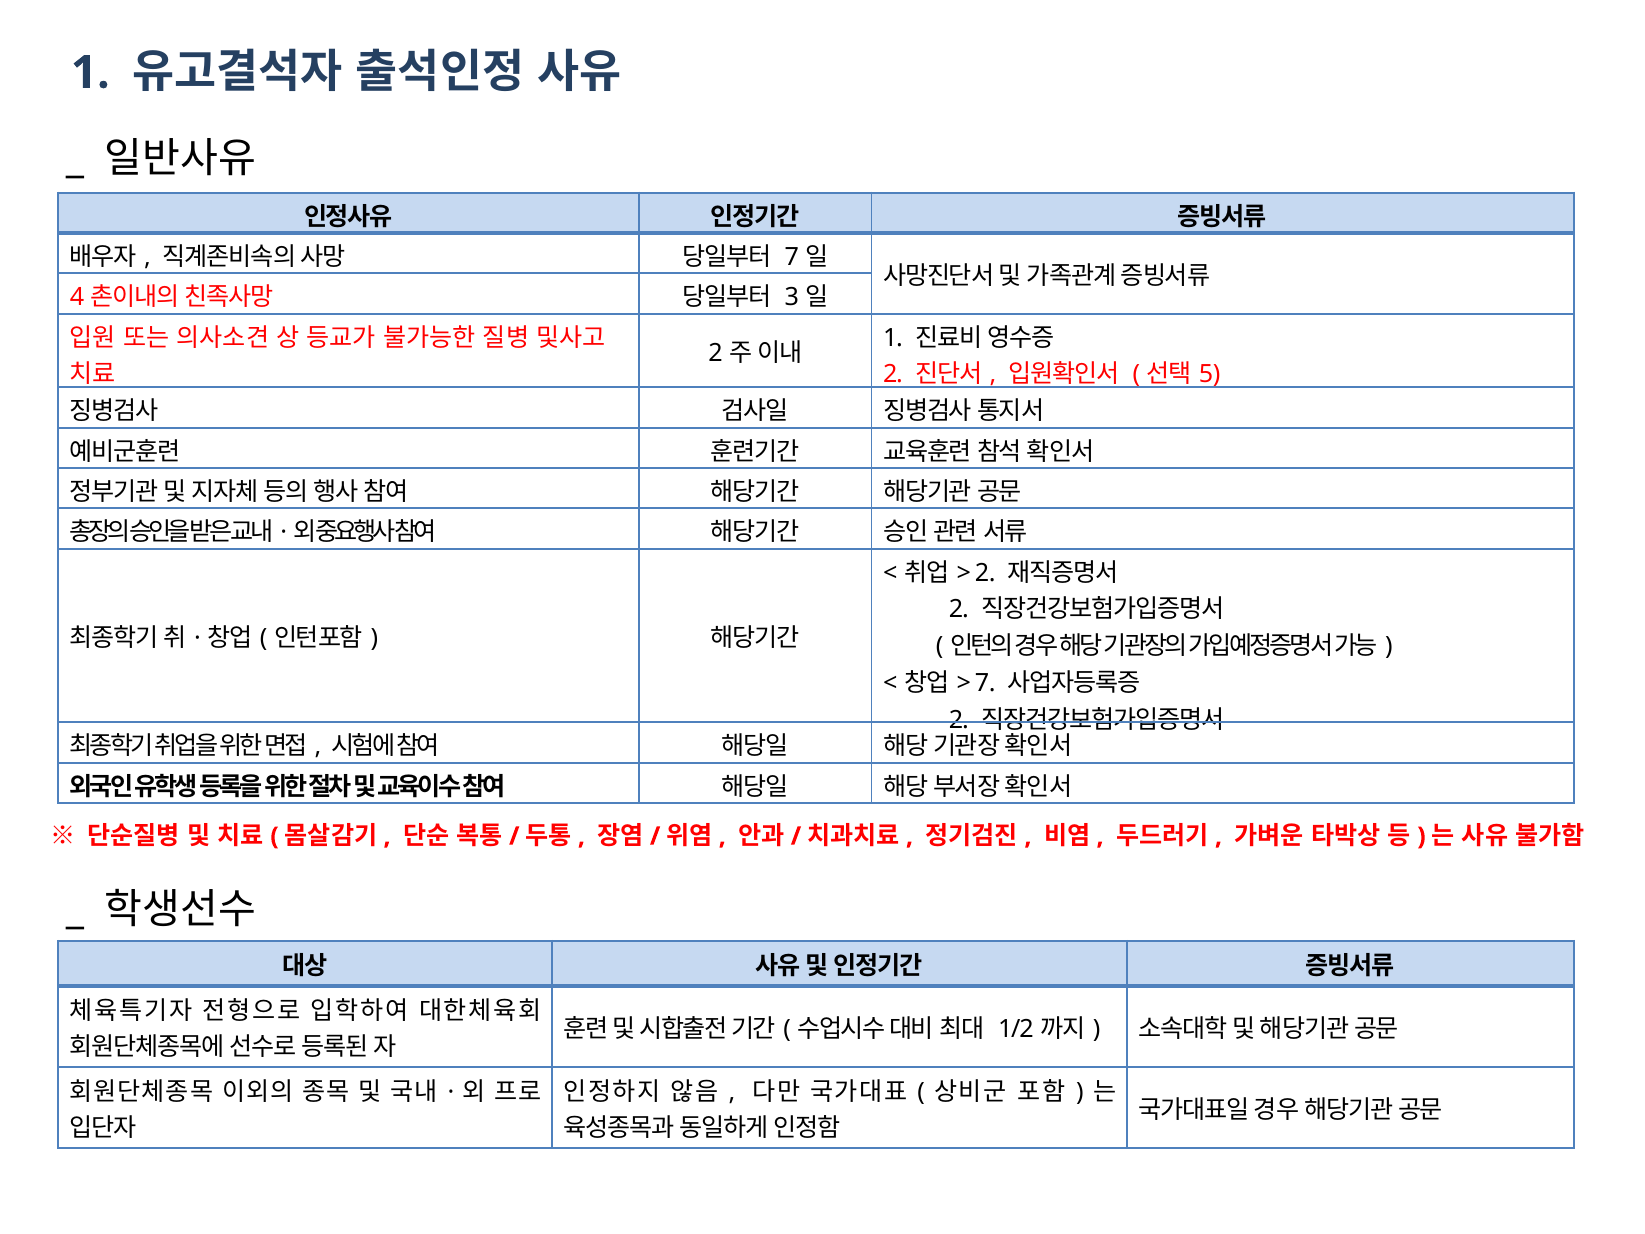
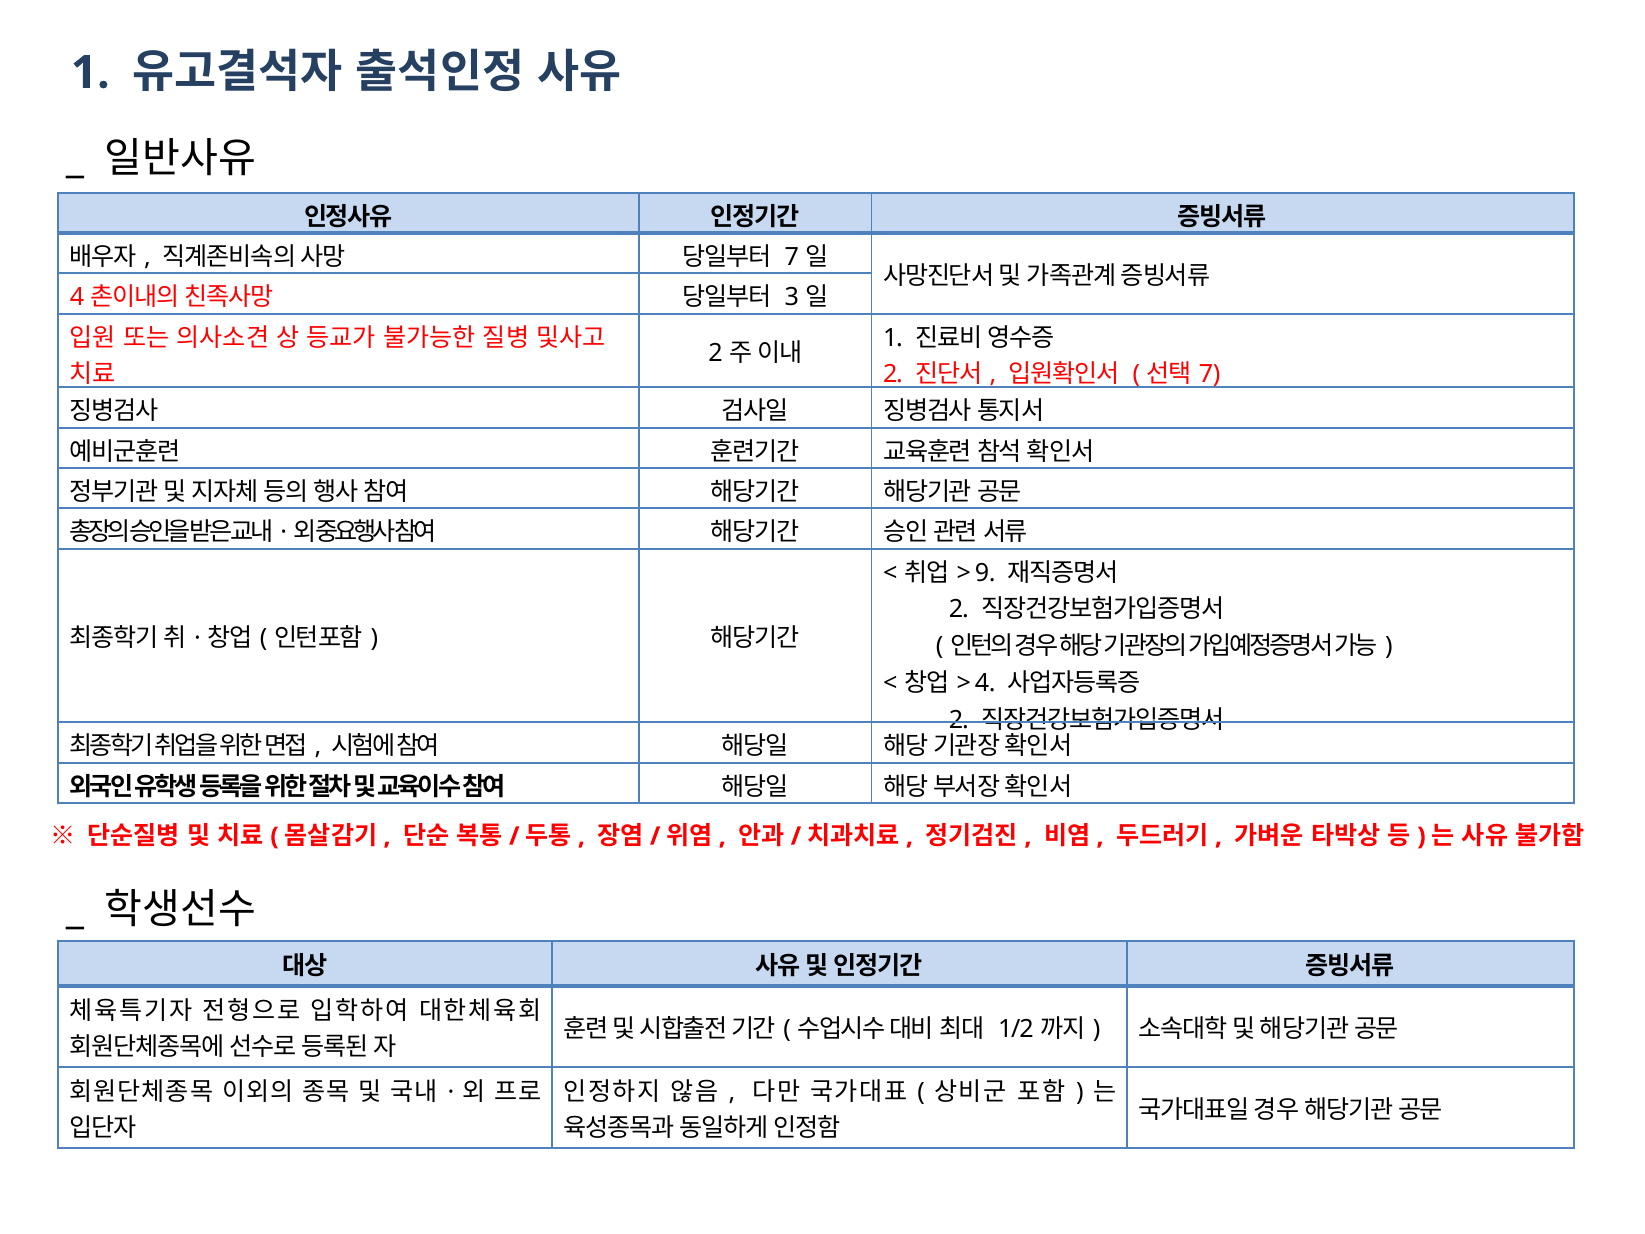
5 at (1210, 374): 5 -> 7
2 at (985, 573): 2 -> 9
7 at (985, 683): 7 -> 4
